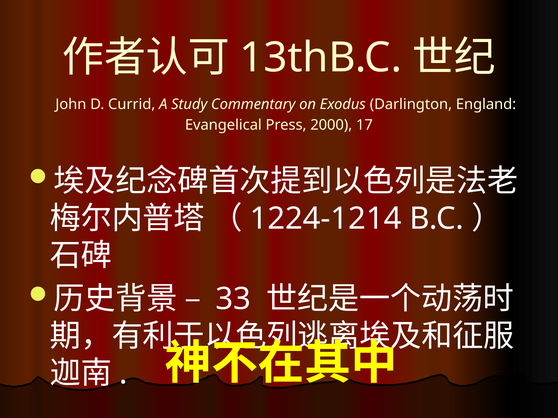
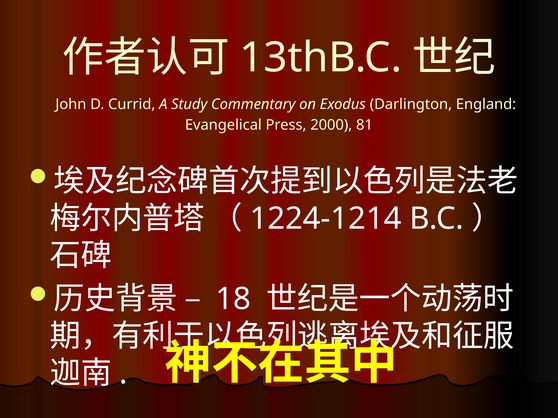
17: 17 -> 81
33: 33 -> 18
